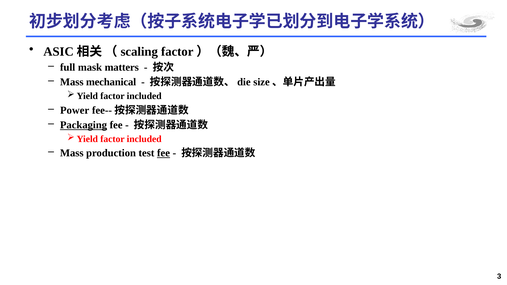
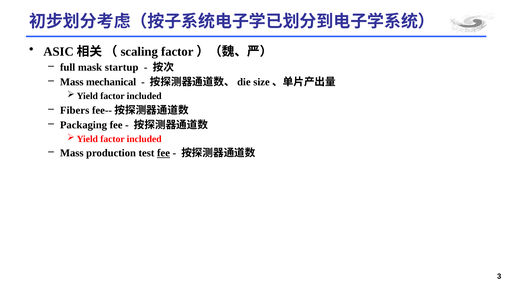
matters: matters -> startup
Power: Power -> Fibers
Packaging underline: present -> none
